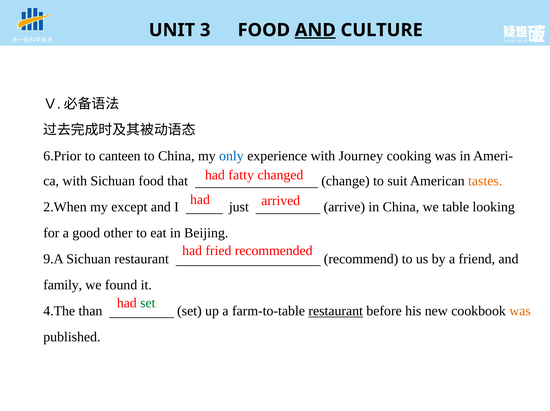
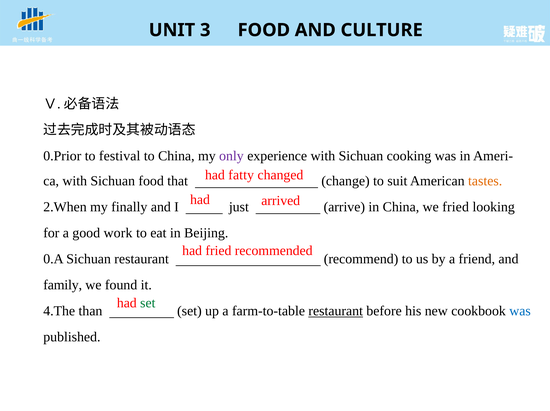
AND at (315, 30) underline: present -> none
6.Prior: 6.Prior -> 0.Prior
canteen: canteen -> festival
only colour: blue -> purple
experience with Journey: Journey -> Sichuan
except: except -> finally
we table: table -> fried
other: other -> work
9.A: 9.A -> 0.A
was at (520, 311) colour: orange -> blue
